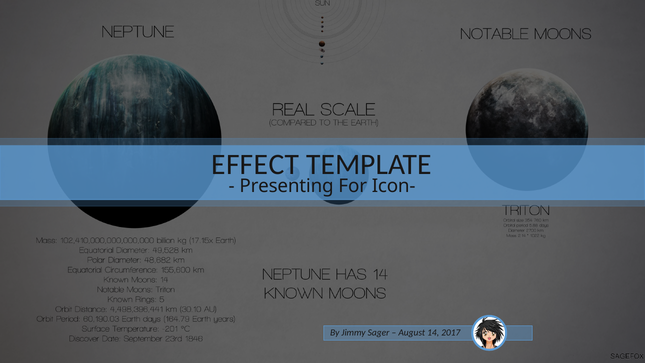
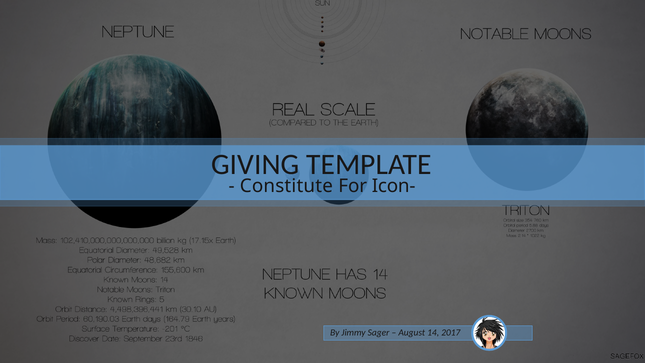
EFFECT: EFFECT -> GIVING
Presenting: Presenting -> Constitute
